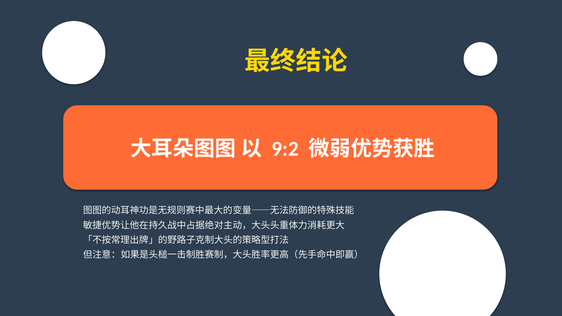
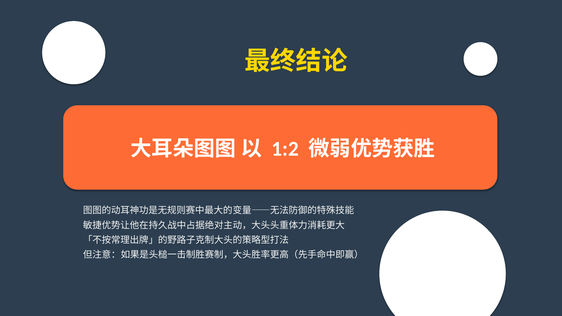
9:2: 9:2 -> 1:2
